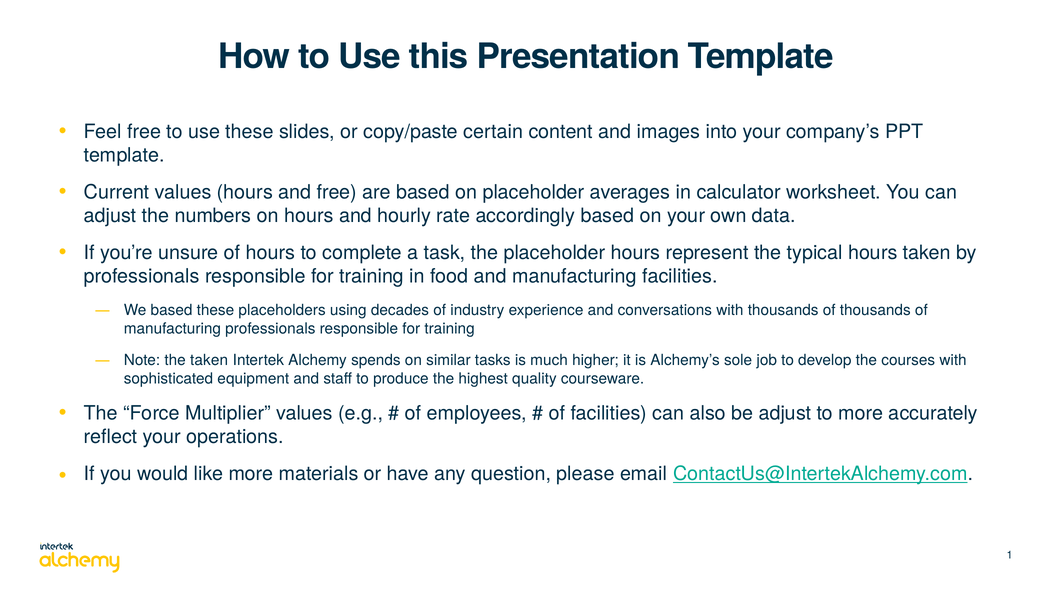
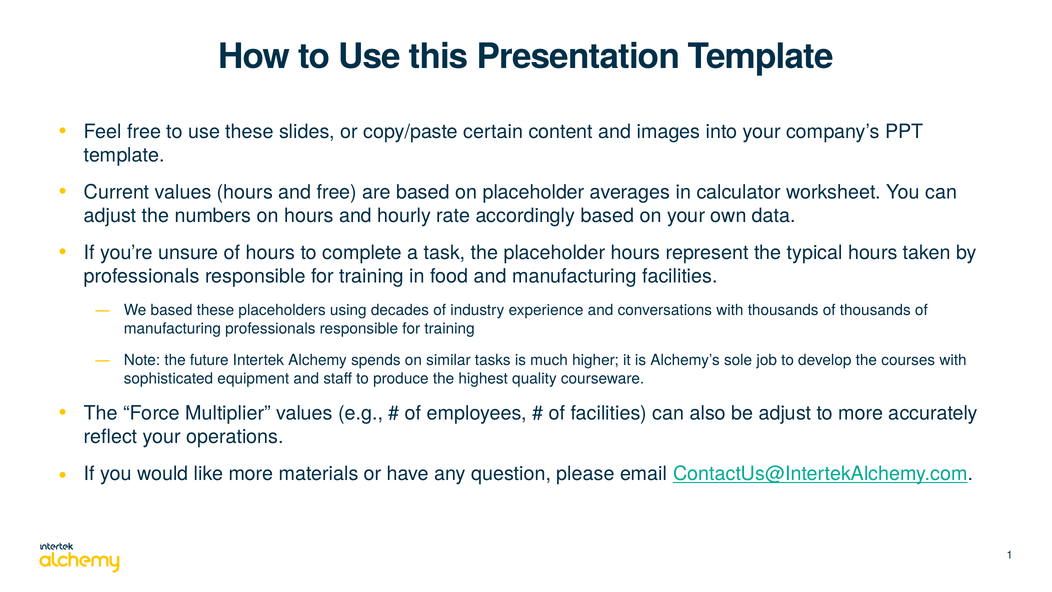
the taken: taken -> future
